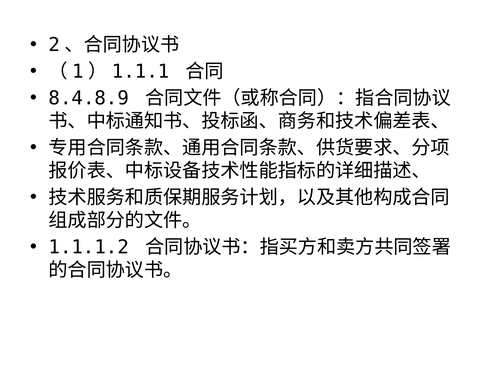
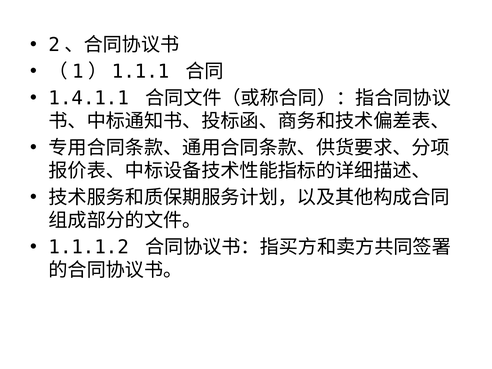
8.4.8.9: 8.4.8.9 -> 1.4.1.1
